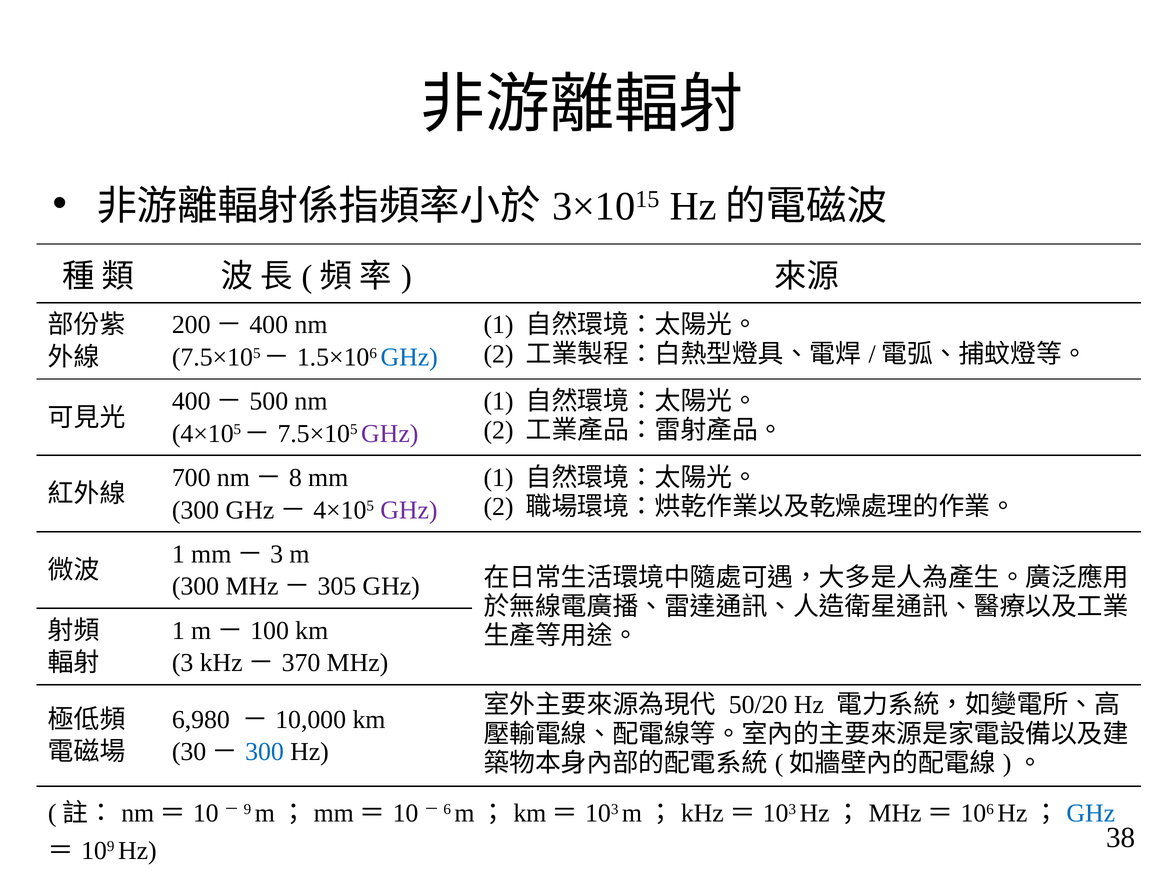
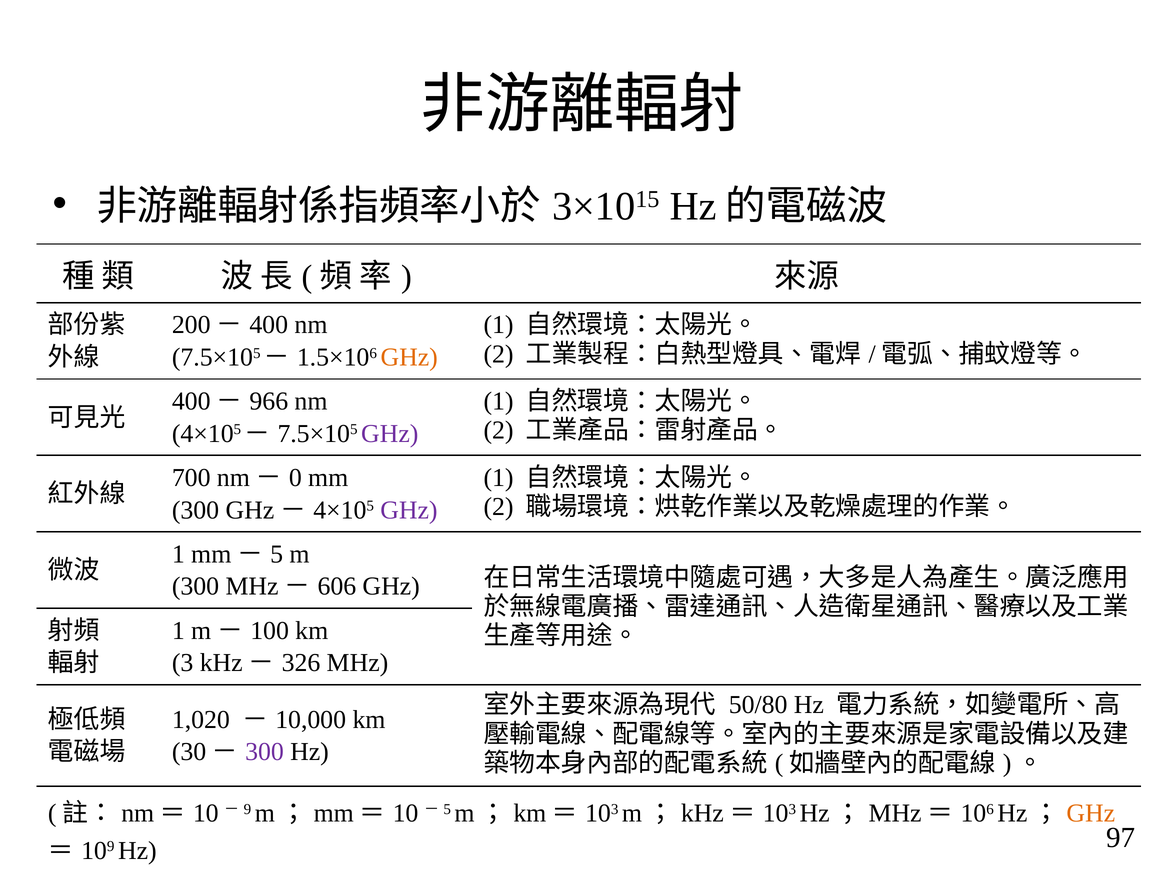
GHz at (409, 357) colour: blue -> orange
500: 500 -> 966
8: 8 -> 0
3 at (277, 554): 3 -> 5
305: 305 -> 606
370: 370 -> 326
50/20: 50/20 -> 50/80
6,980: 6,980 -> 1,020
300 at (265, 752) colour: blue -> purple
6 at (447, 809): 6 -> 5
GHz at (1091, 813) colour: blue -> orange
38: 38 -> 97
